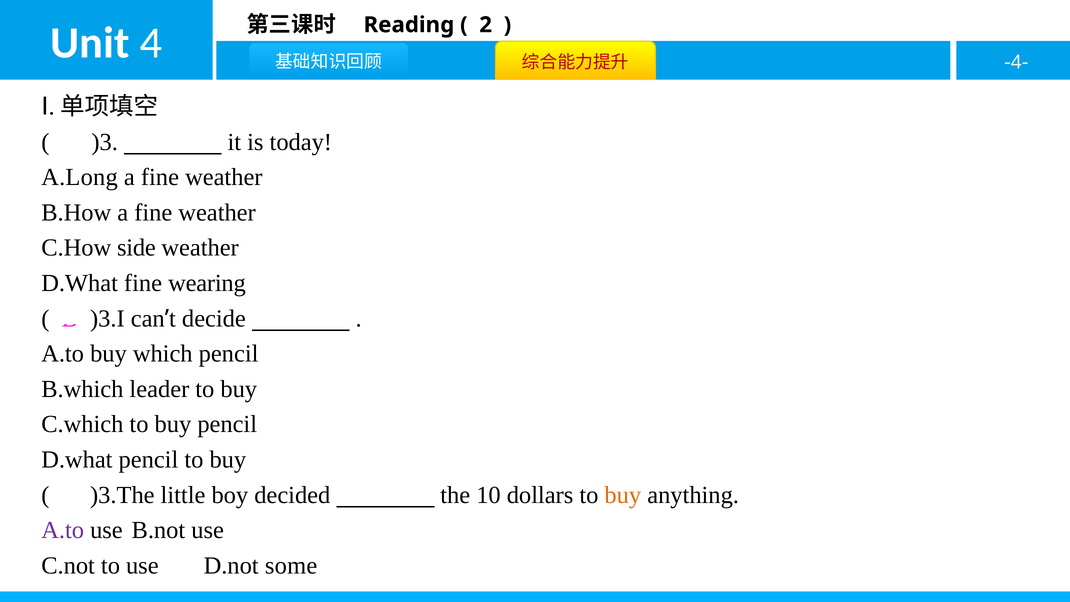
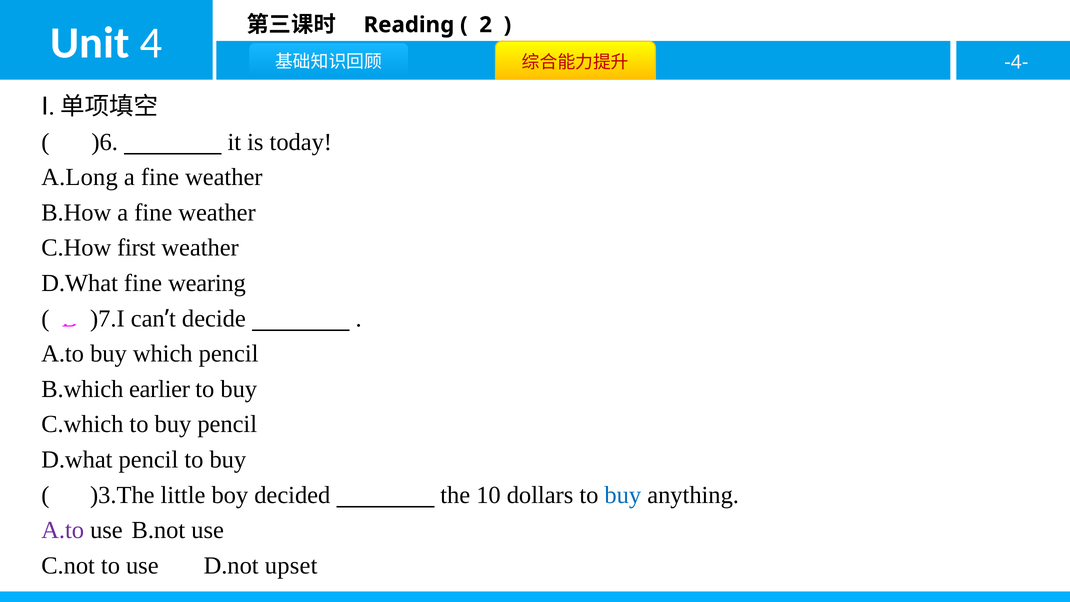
)3: )3 -> )6
side: side -> first
)3.I: )3.I -> )7.I
leader: leader -> earlier
buy at (623, 495) colour: orange -> blue
some: some -> upset
